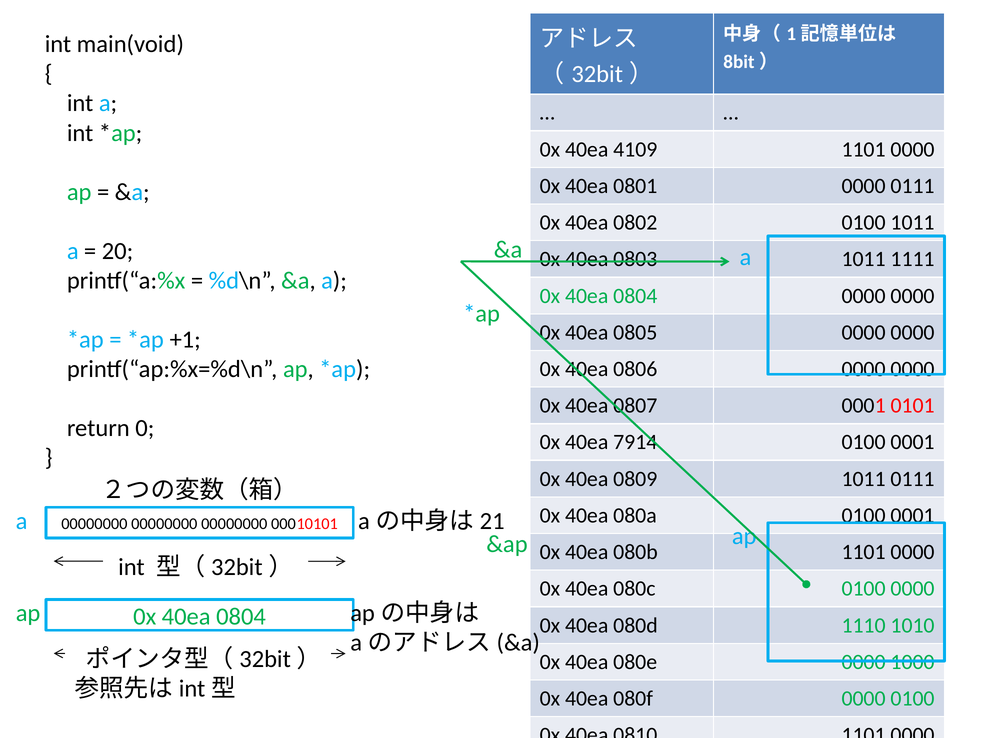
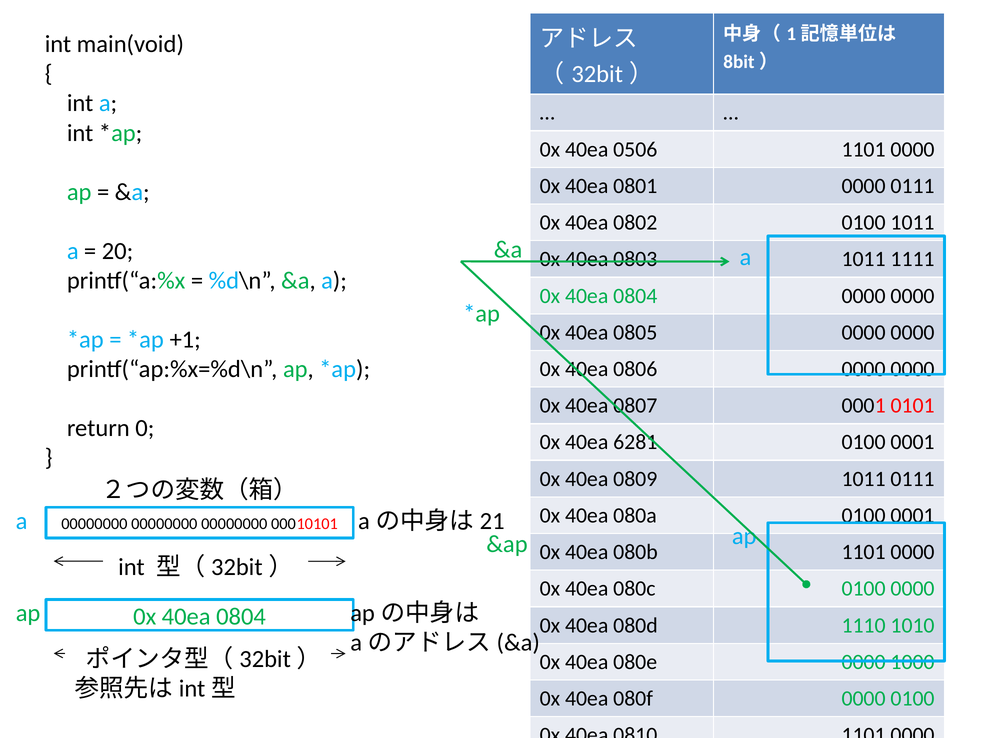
4109: 4109 -> 0506
7914: 7914 -> 6281
